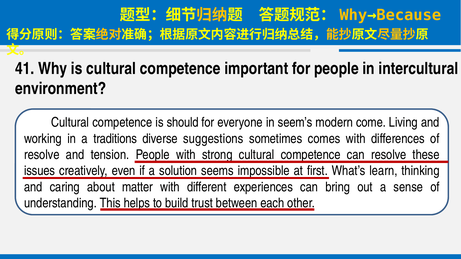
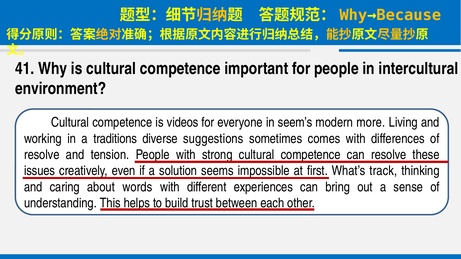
should: should -> videos
come: come -> more
learn: learn -> track
matter: matter -> words
